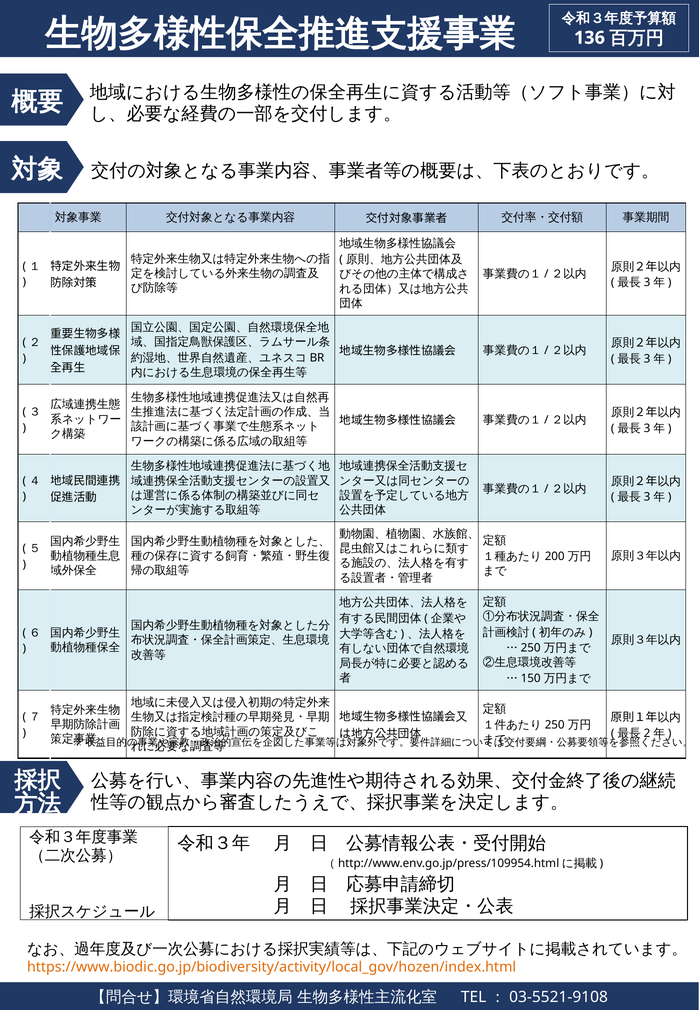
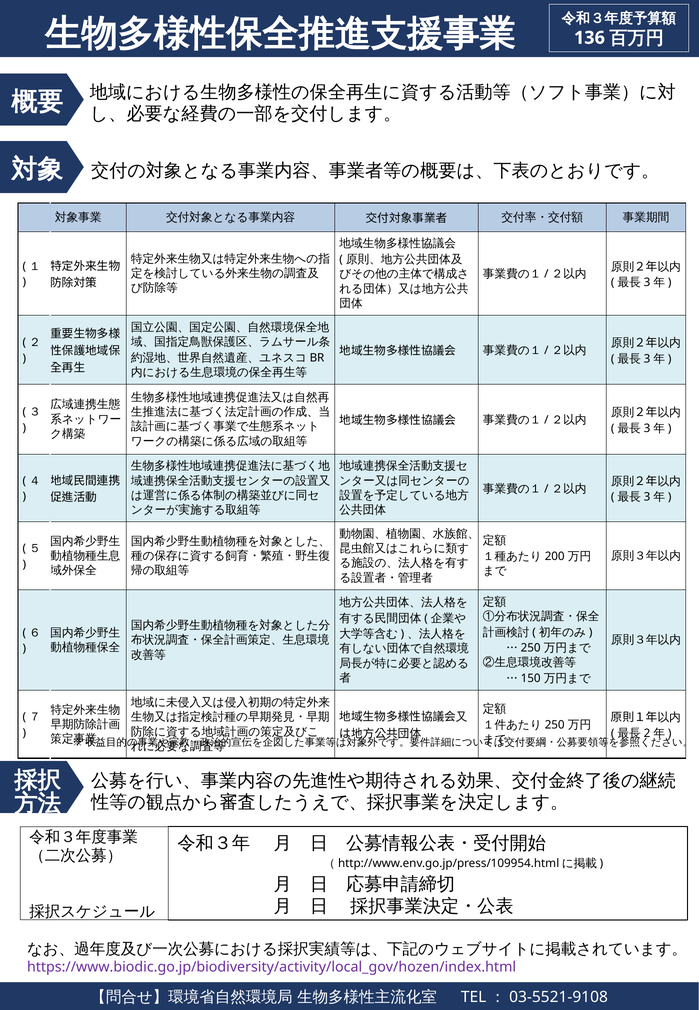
https://www.biodic.go.jp/biodiversity/activity/local_gov/hozen/index.html colour: orange -> purple
